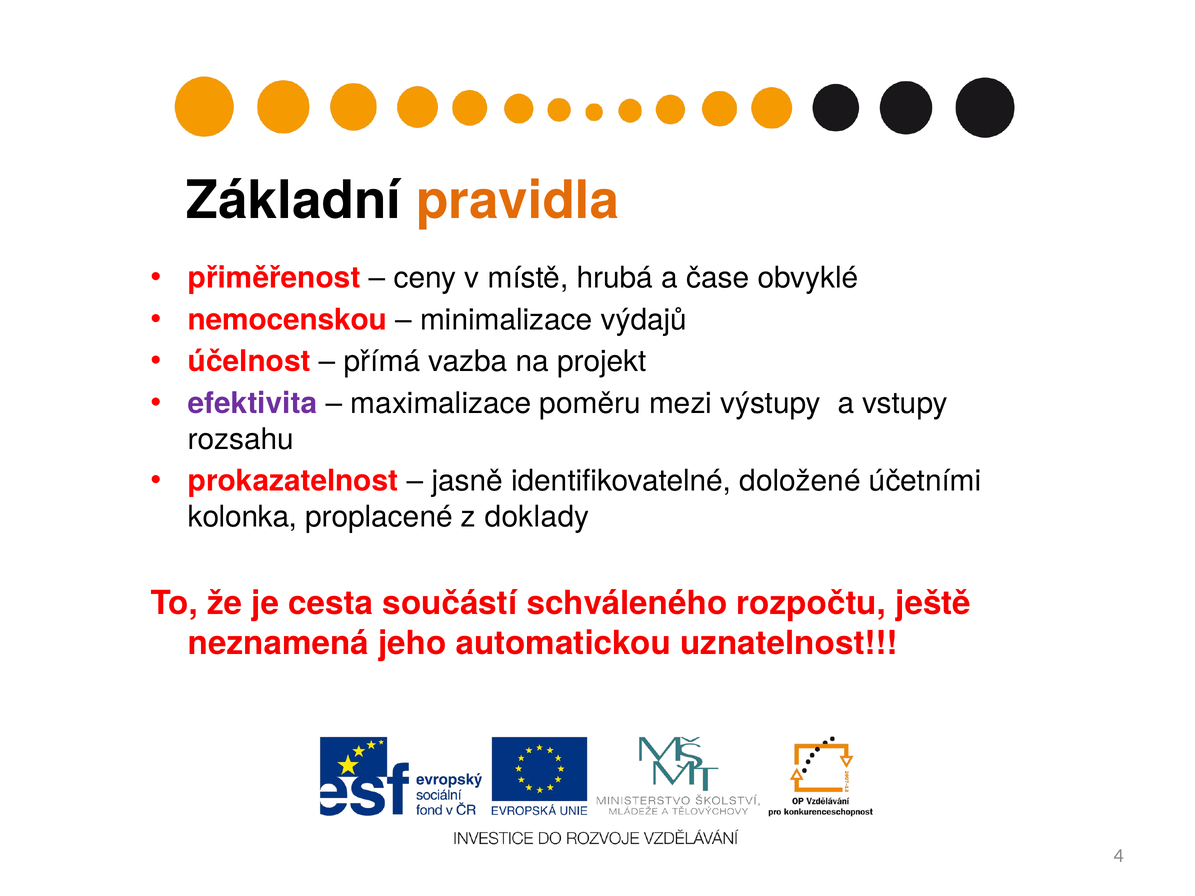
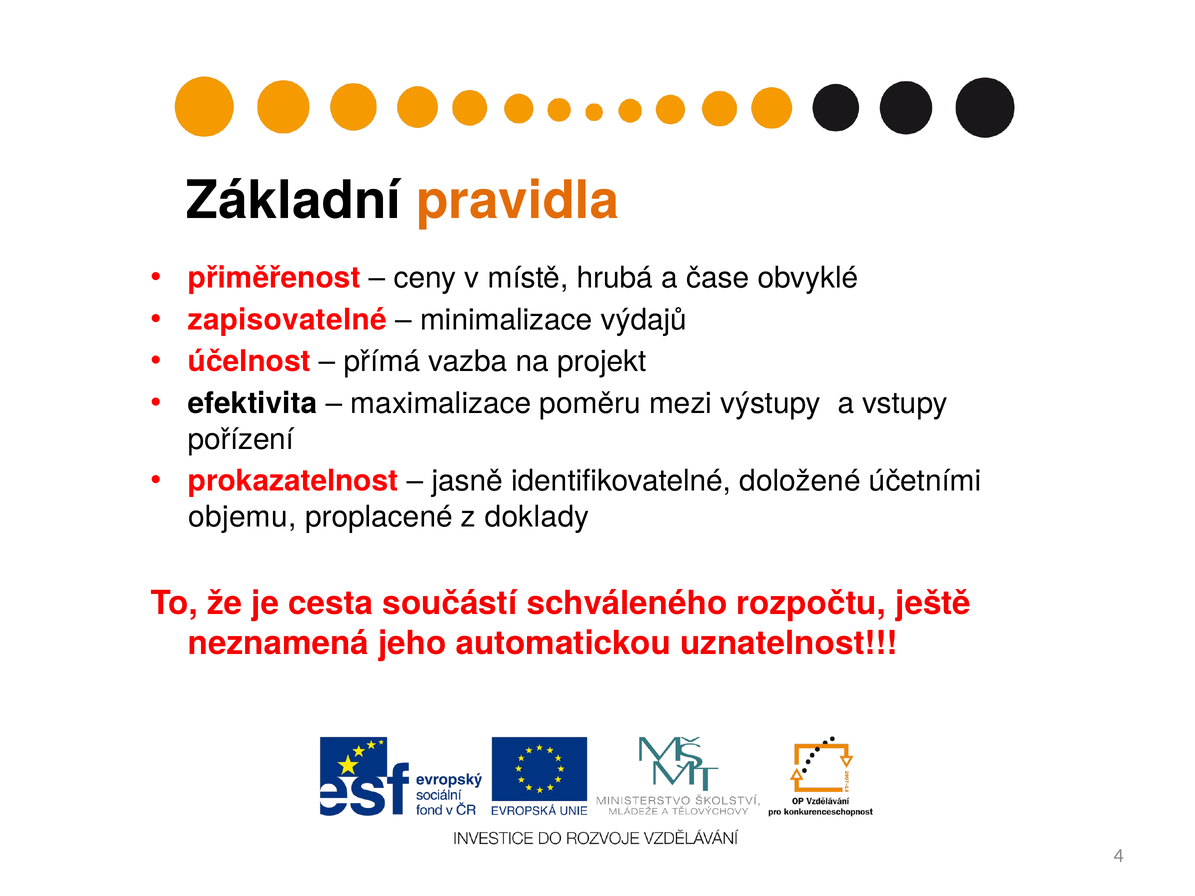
nemocenskou: nemocenskou -> zapisovatelné
efektivita colour: purple -> black
rozsahu: rozsahu -> pořízení
kolonka: kolonka -> objemu
